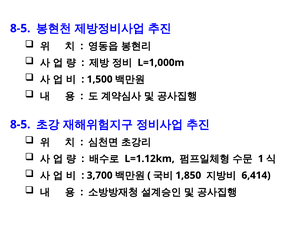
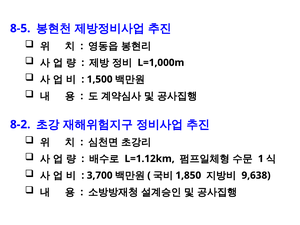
8-5 at (20, 124): 8-5 -> 8-2
6,414: 6,414 -> 9,638
